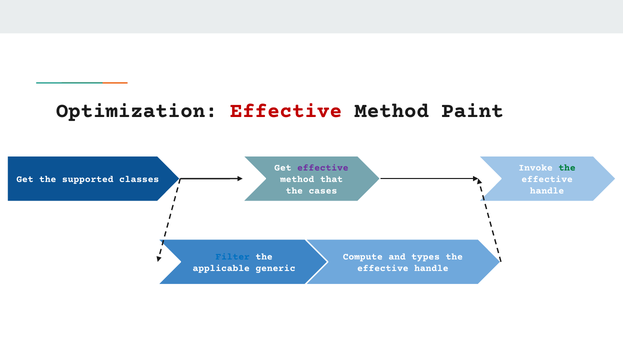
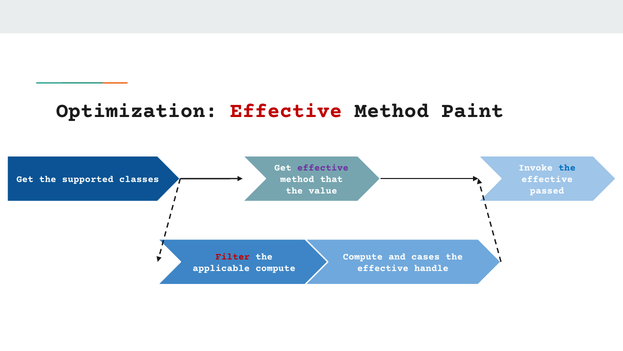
the at (567, 168) colour: green -> blue
cases: cases -> value
handle at (547, 190): handle -> passed
Filter colour: blue -> red
types: types -> cases
applicable generic: generic -> compute
